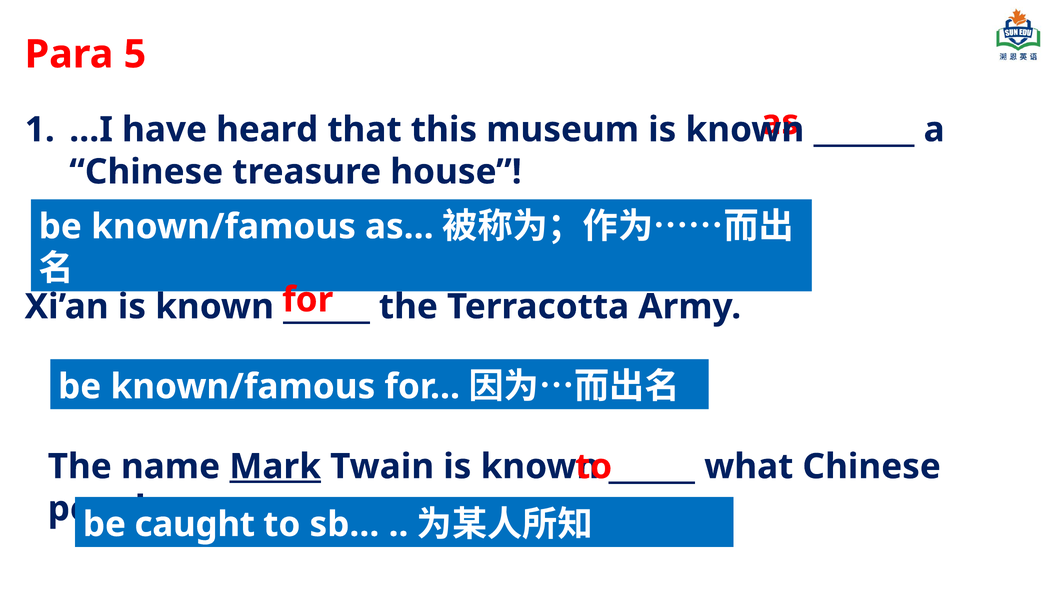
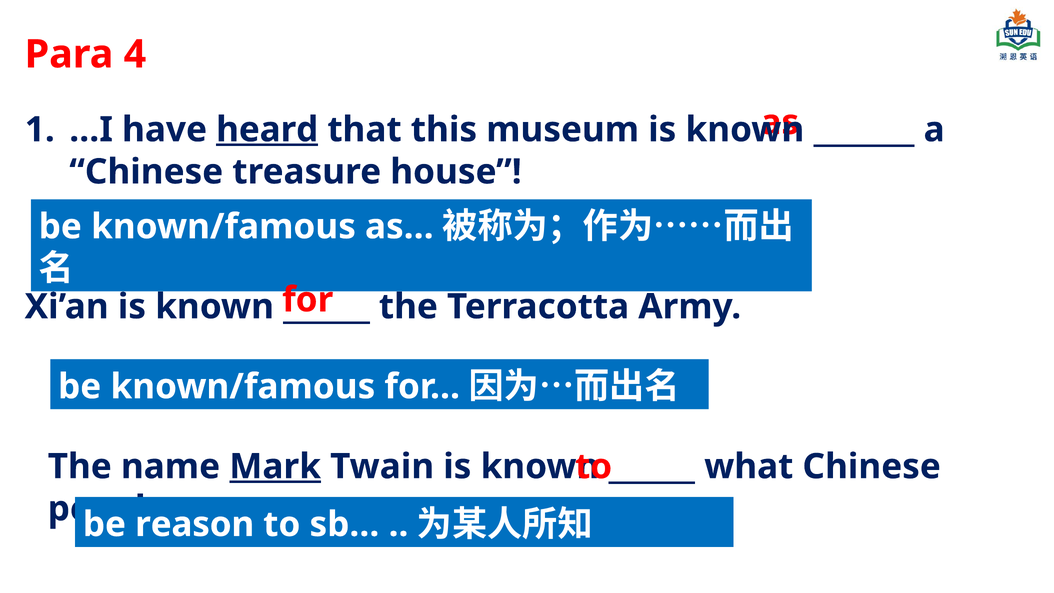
5: 5 -> 4
heard underline: none -> present
caught: caught -> reason
